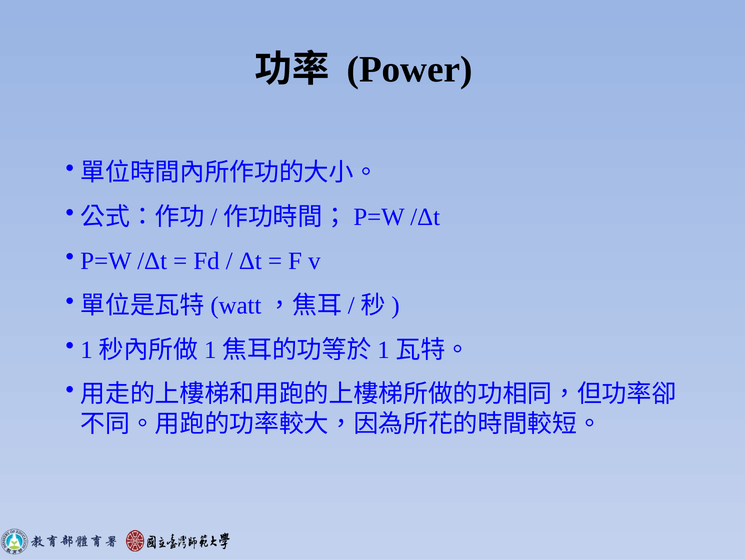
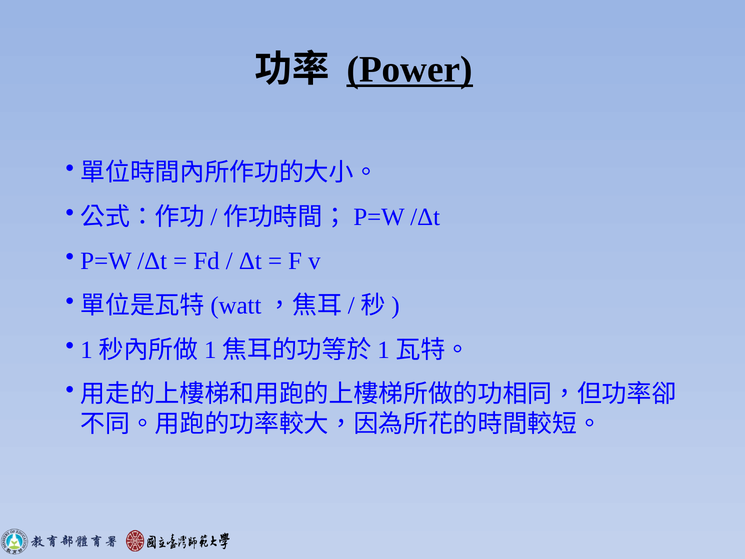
Power underline: none -> present
